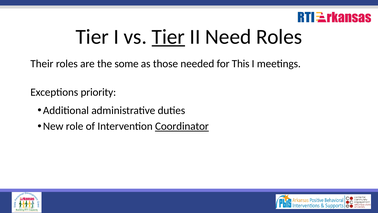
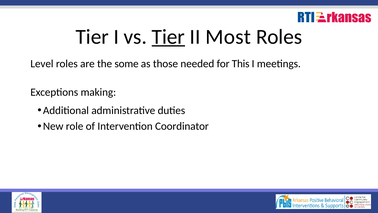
Need: Need -> Most
Their: Their -> Level
priority: priority -> making
Coordinator underline: present -> none
